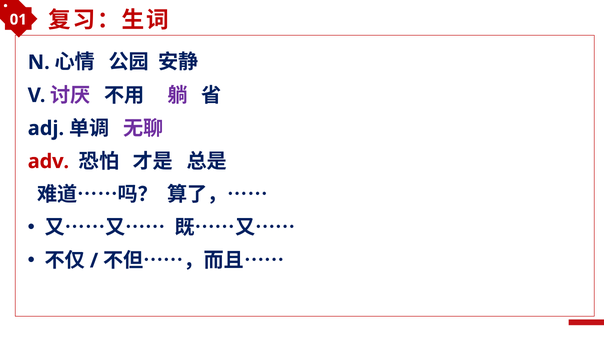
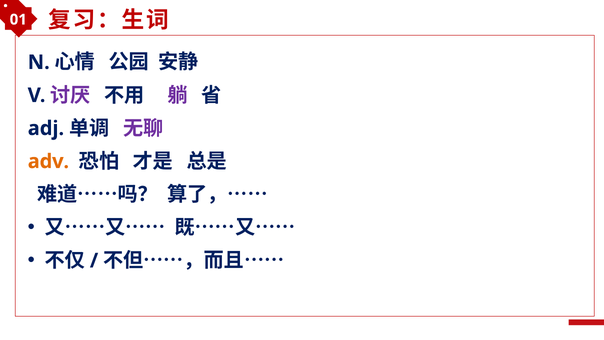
adv colour: red -> orange
